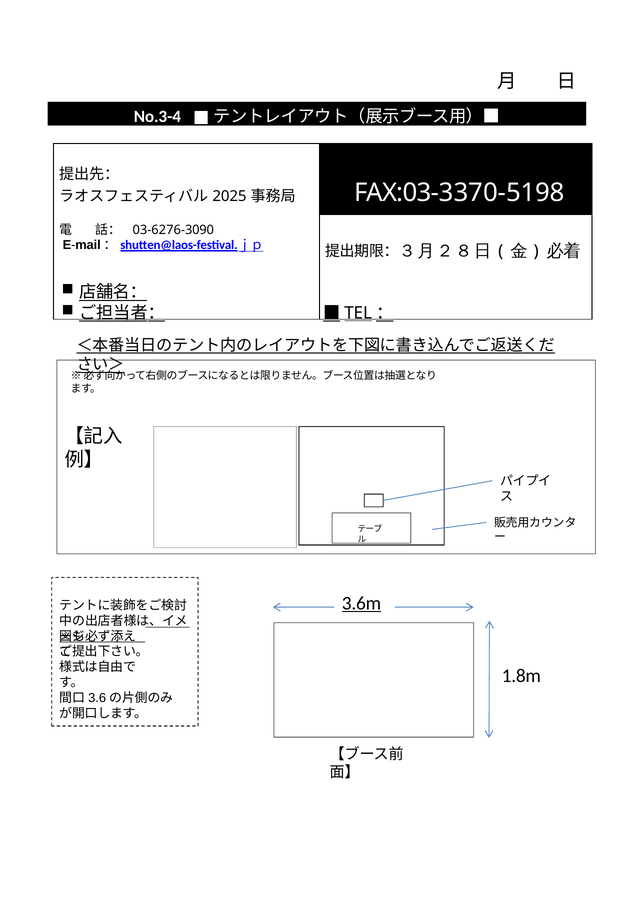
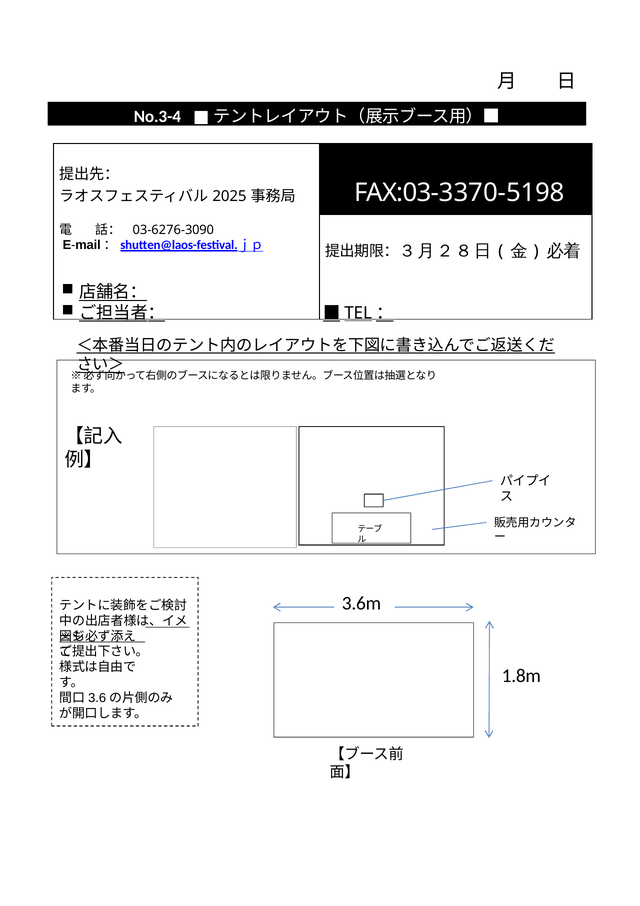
3.6m underline: present -> none
